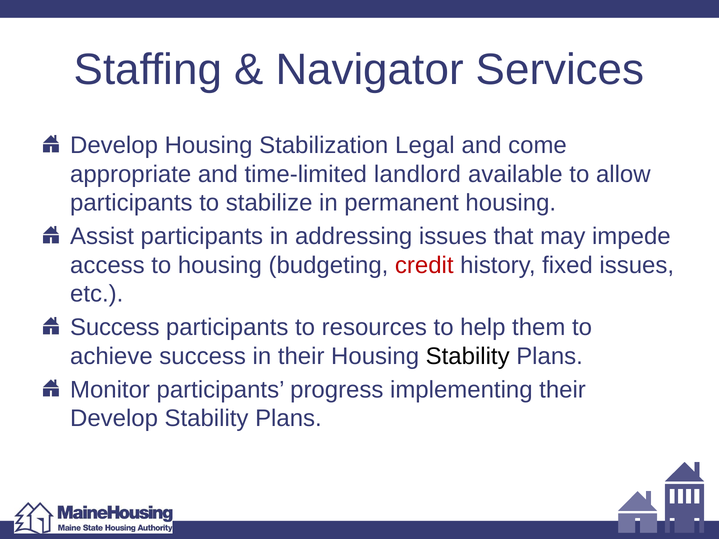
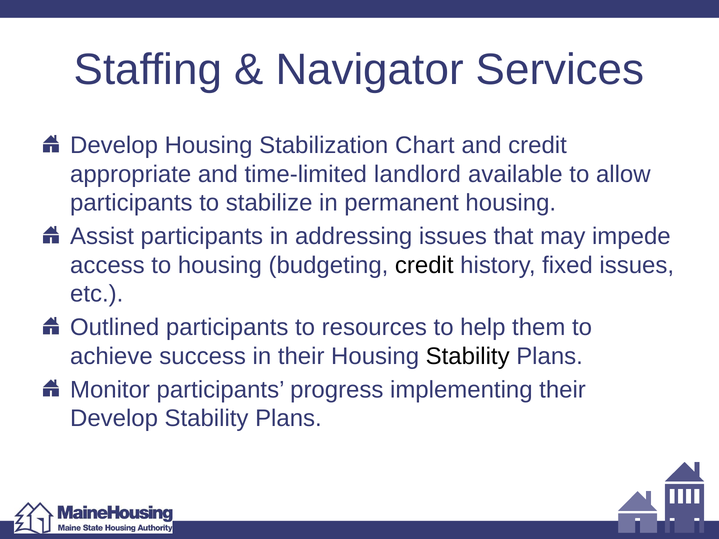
Legal: Legal -> Chart
and come: come -> credit
credit at (424, 265) colour: red -> black
Success at (115, 328): Success -> Outlined
